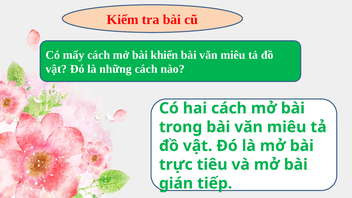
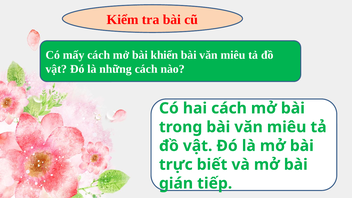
tiêu: tiêu -> biết
